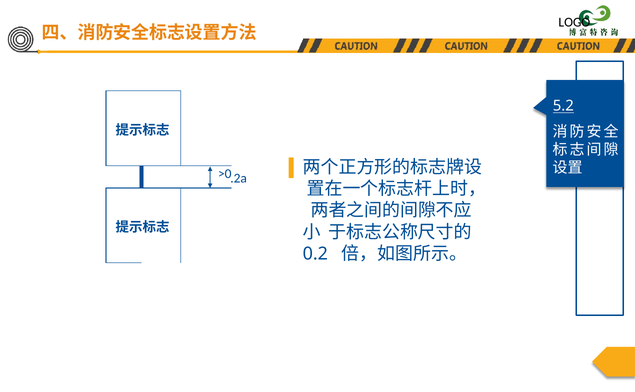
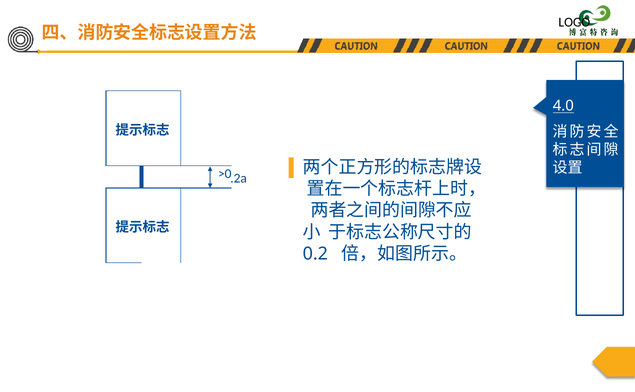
5.2: 5.2 -> 4.0
